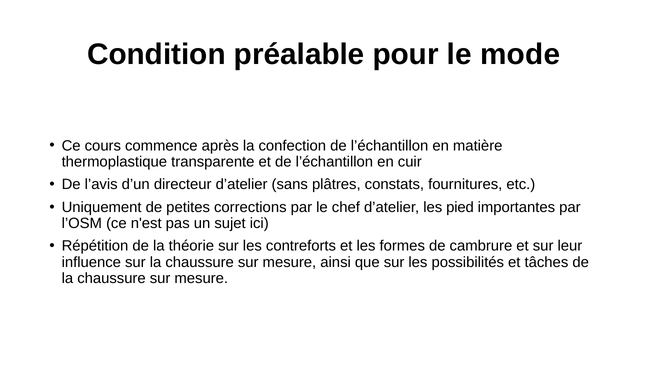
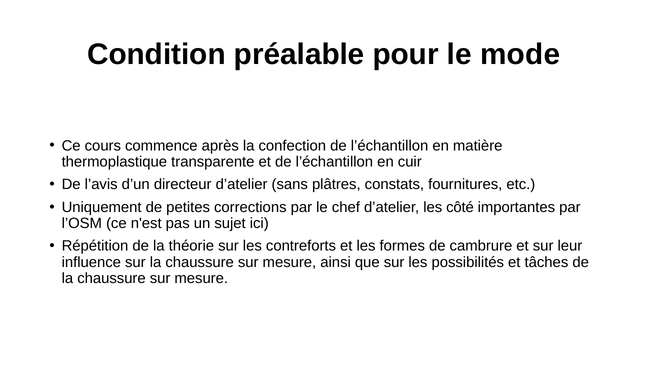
pied: pied -> côté
